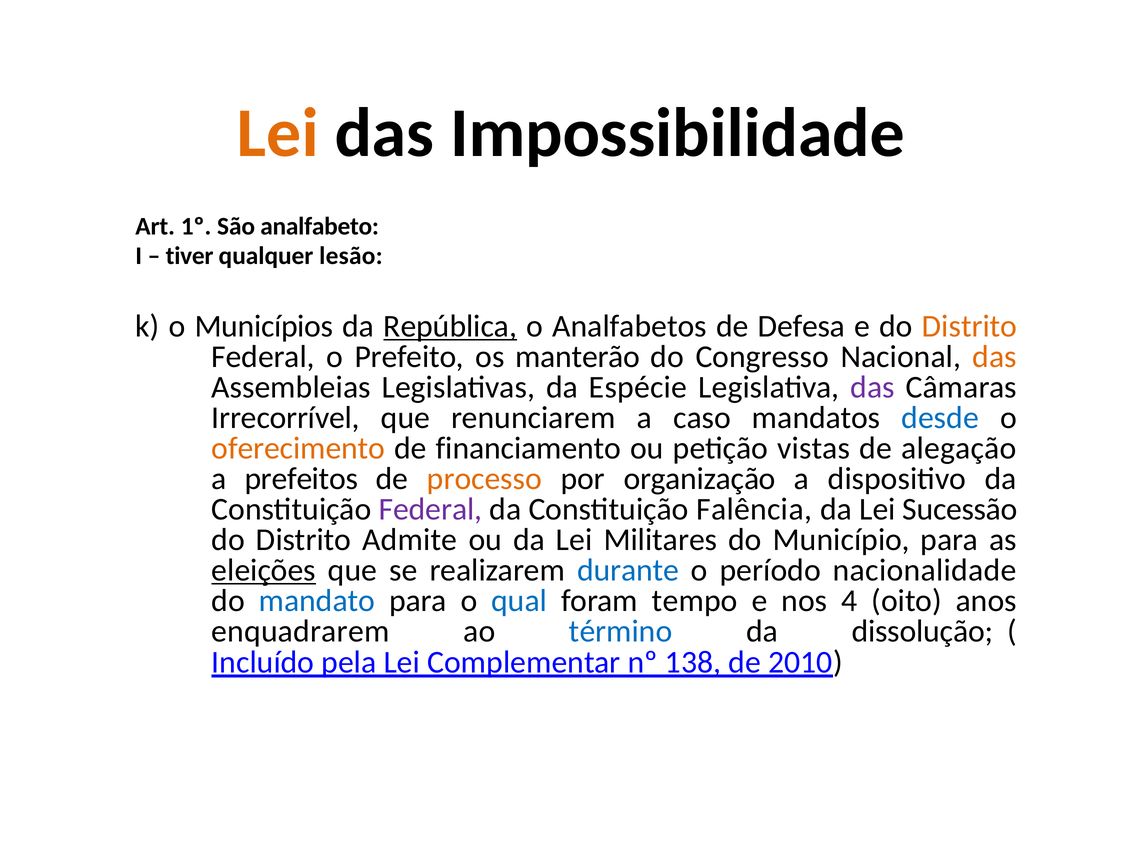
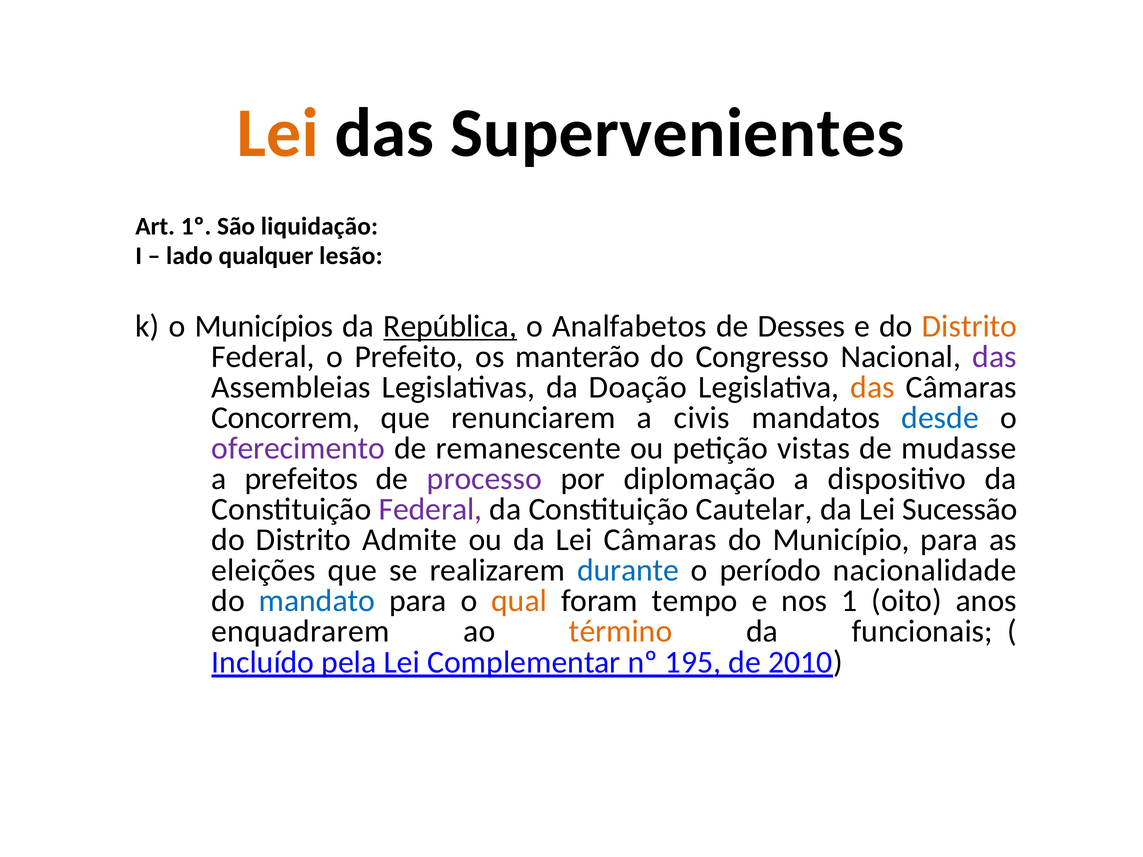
Impossibilidade: Impossibilidade -> Supervenientes
analfabeto: analfabeto -> liquidação
tiver: tiver -> lado
Defesa: Defesa -> Desses
das at (995, 357) colour: orange -> purple
Espécie: Espécie -> Doação
das at (873, 387) colour: purple -> orange
Irrecorrível: Irrecorrível -> Concorrem
caso: caso -> civis
oferecimento colour: orange -> purple
financiamento: financiamento -> remanescente
alegação: alegação -> mudasse
processo colour: orange -> purple
organização: organização -> diplomação
Falência: Falência -> Cautelar
Lei Militares: Militares -> Câmaras
eleições underline: present -> none
qual colour: blue -> orange
4: 4 -> 1
término colour: blue -> orange
dissolução: dissolução -> funcionais
138: 138 -> 195
